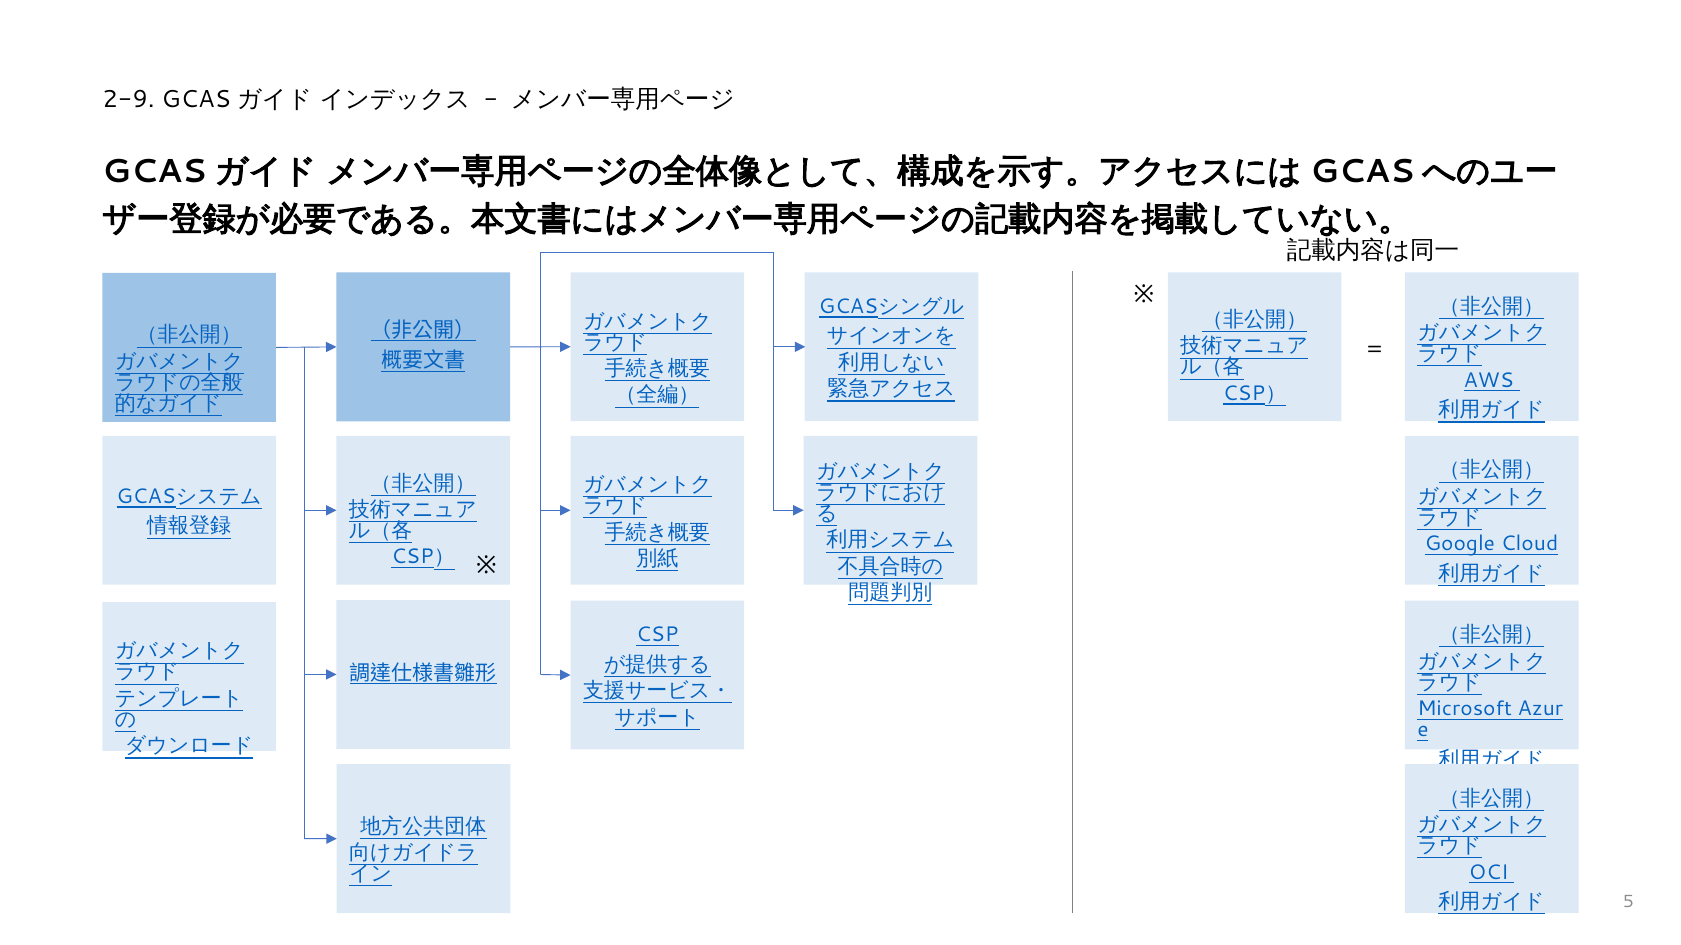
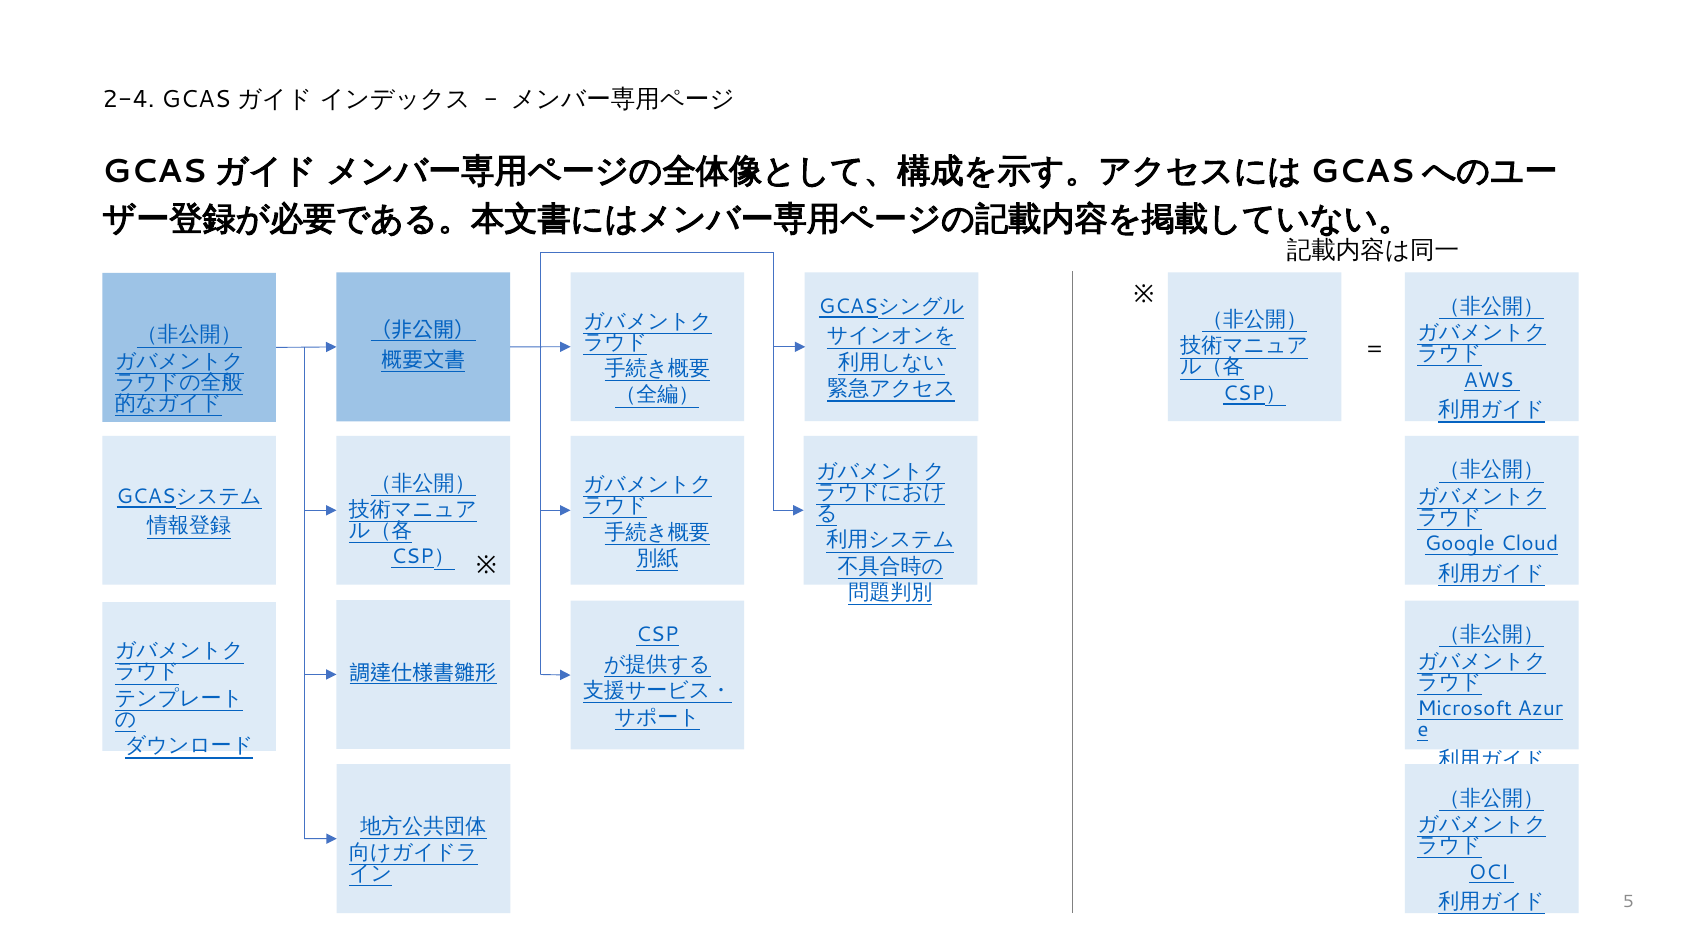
2-9: 2-9 -> 2-4
